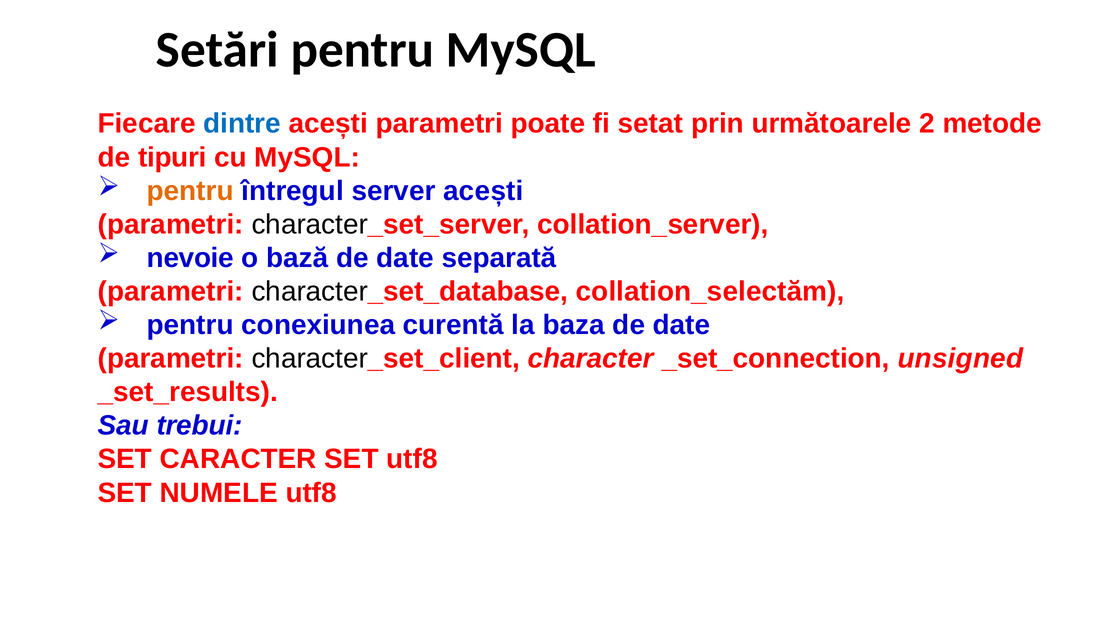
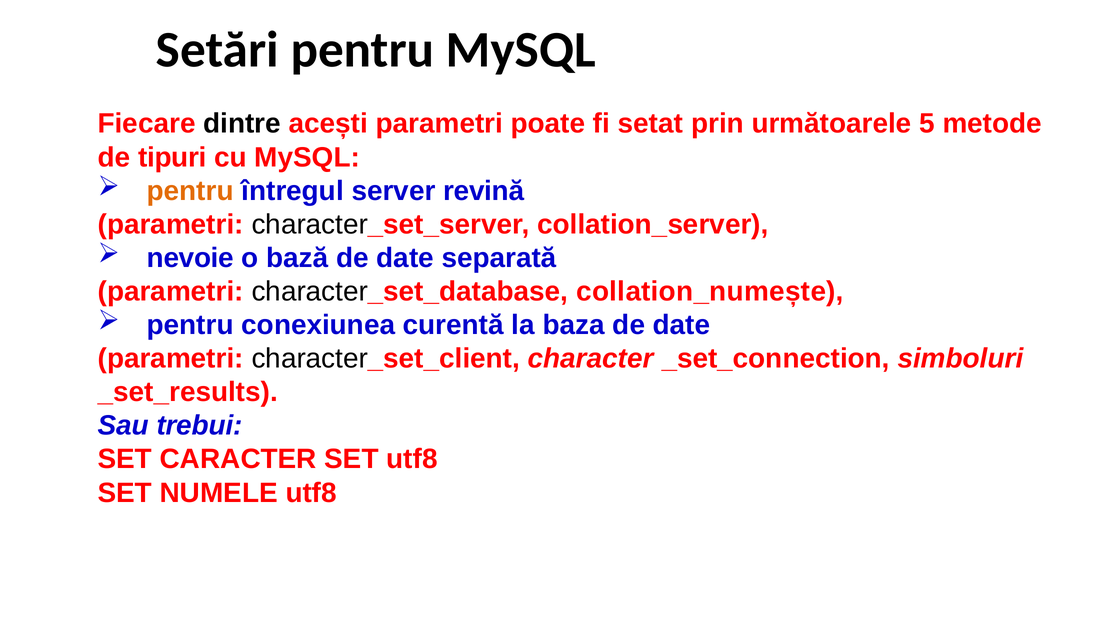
dintre colour: blue -> black
2: 2 -> 5
server acești: acești -> revină
collation_selectăm: collation_selectăm -> collation_numește
unsigned: unsigned -> simboluri
